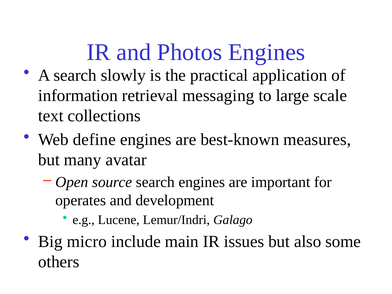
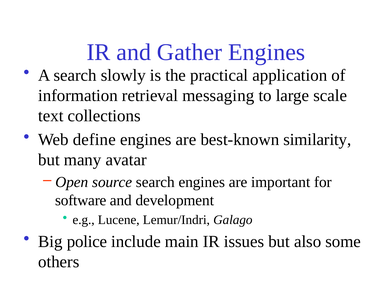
Photos: Photos -> Gather
measures: measures -> similarity
operates: operates -> software
micro: micro -> police
